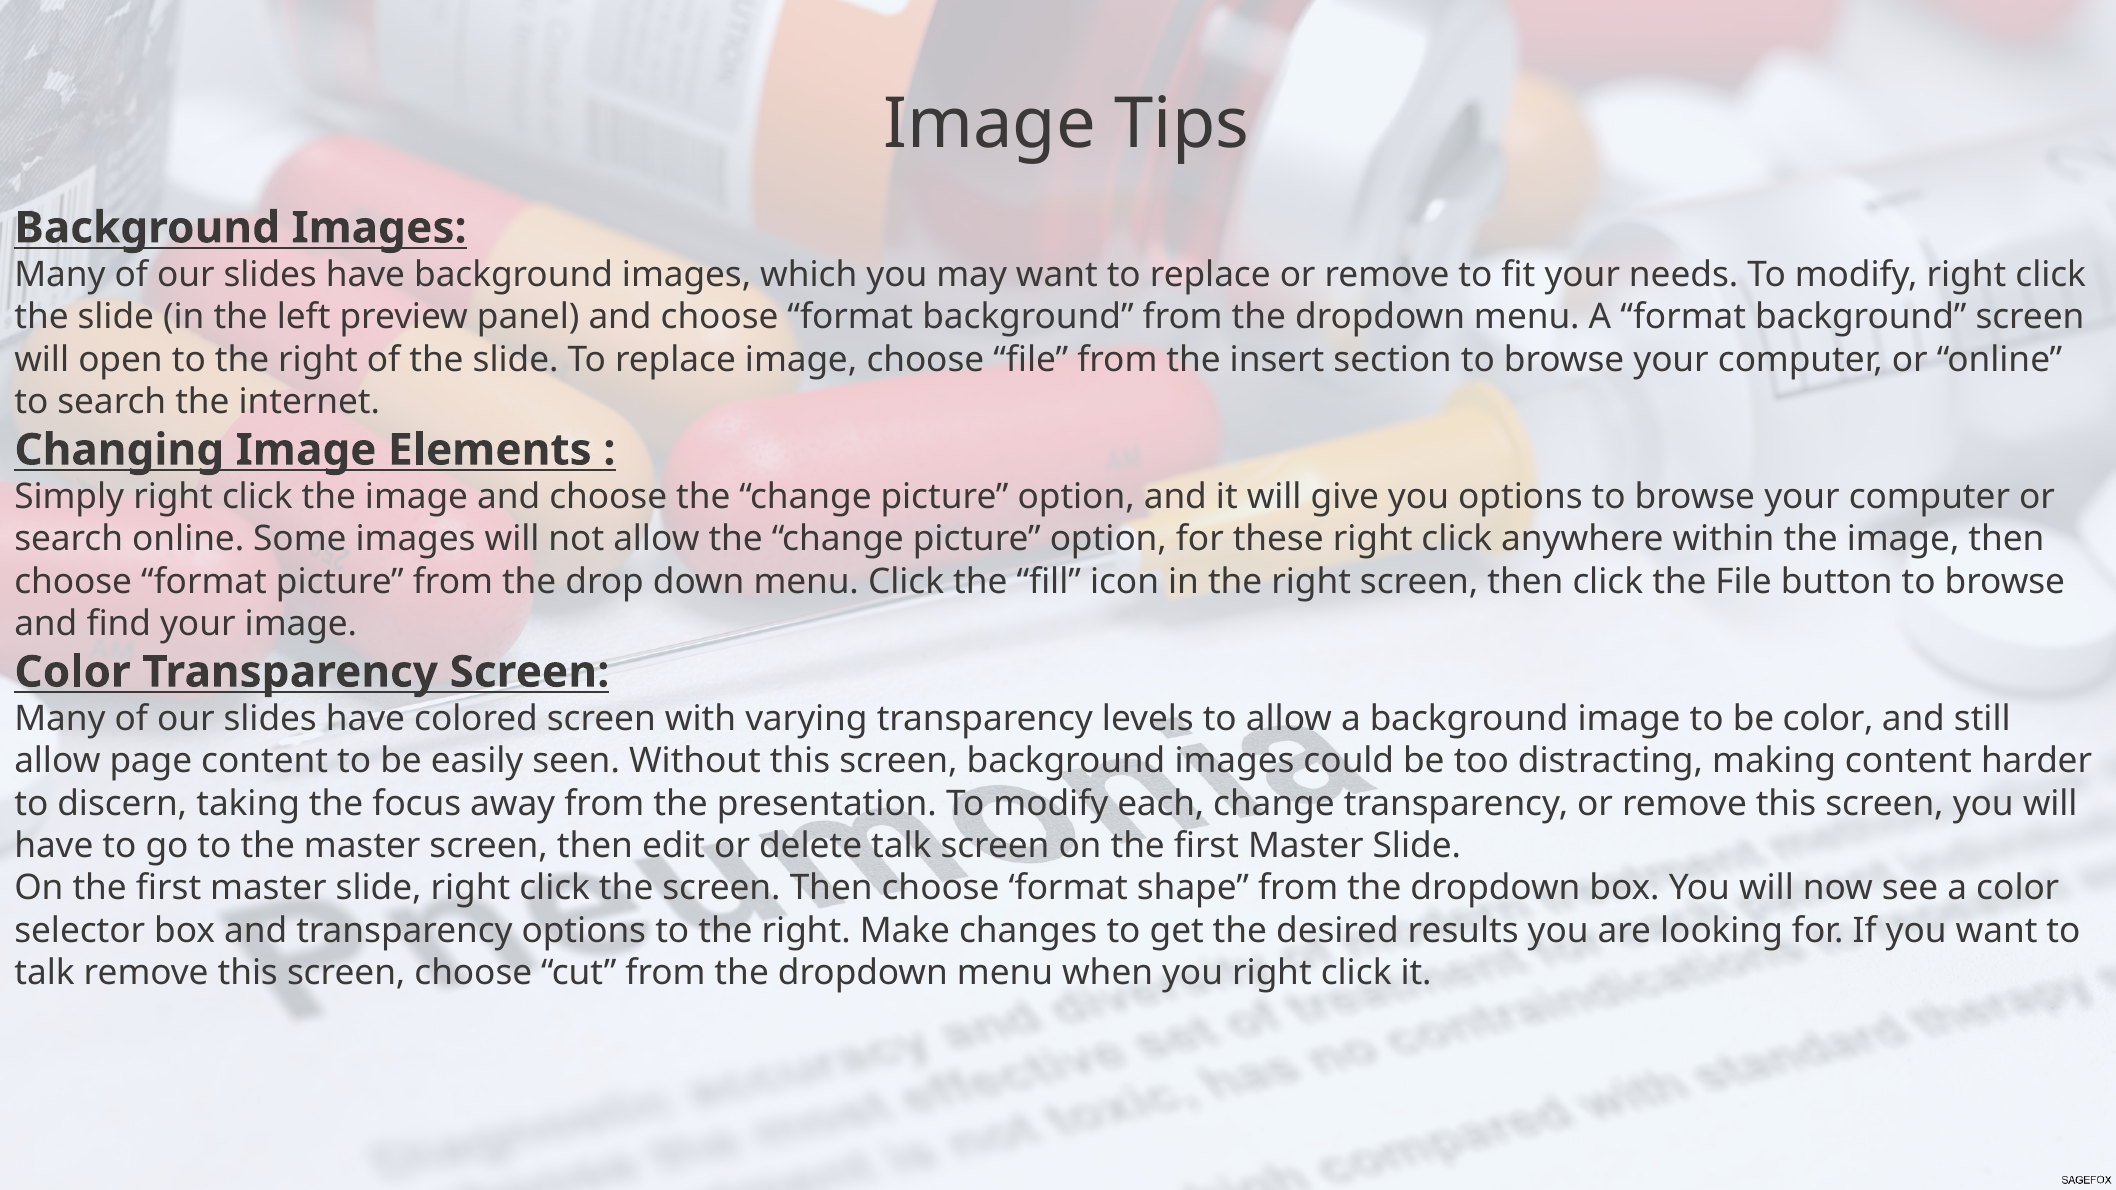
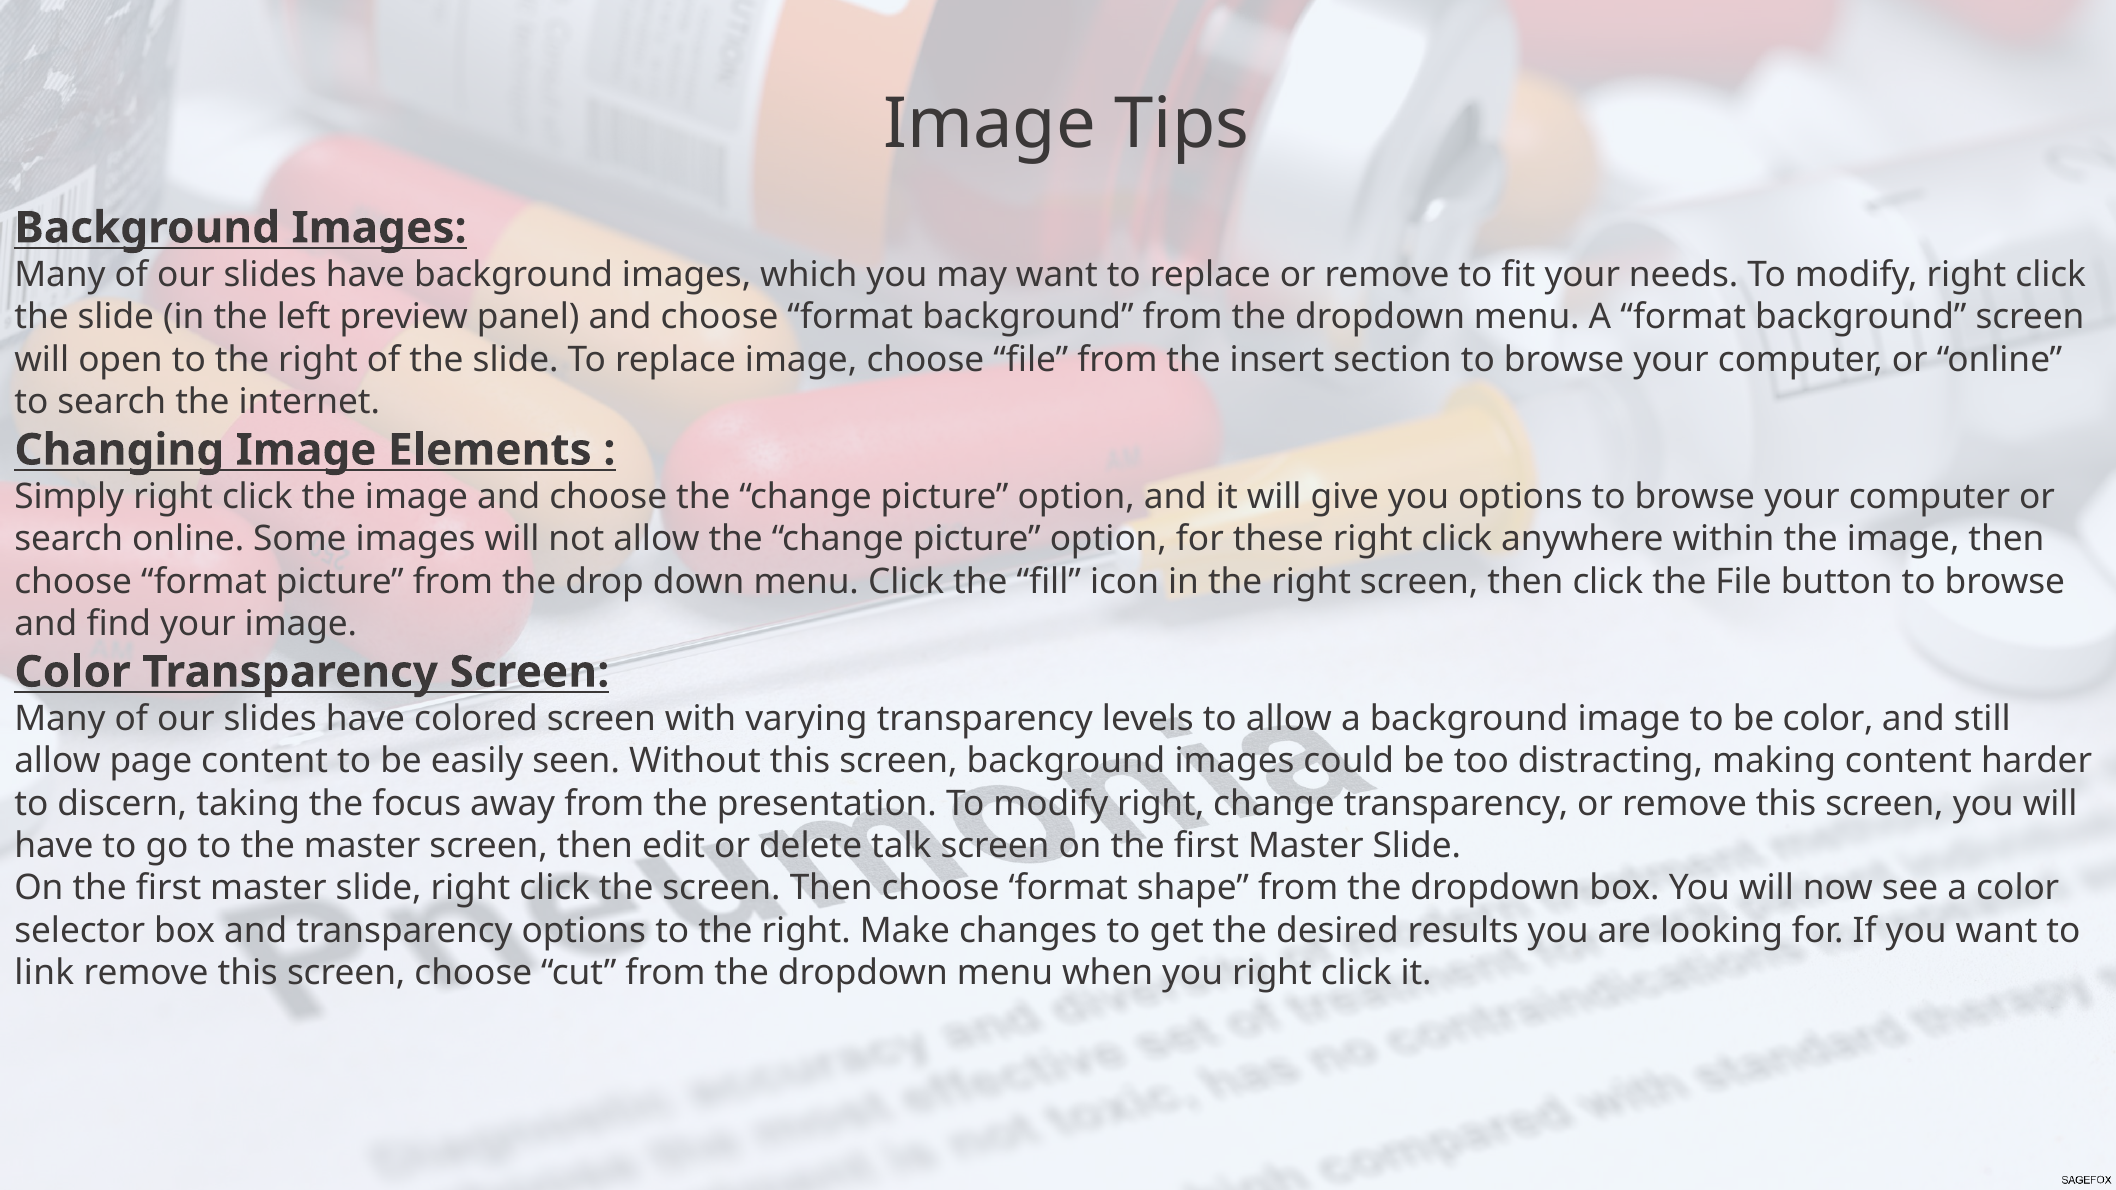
presentation To modify each: each -> right
talk at (45, 973): talk -> link
